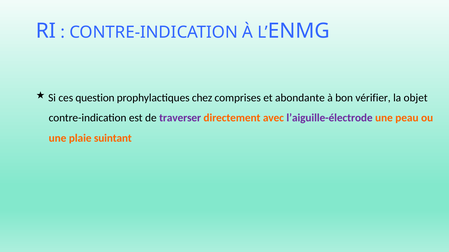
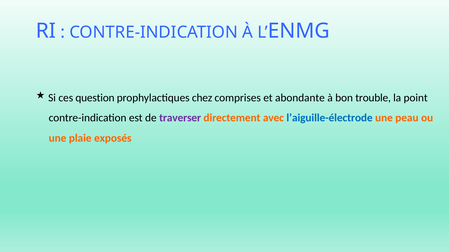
vérifier: vérifier -> trouble
objet: objet -> point
l’aiguille-électrode colour: purple -> blue
suintant: suintant -> exposés
